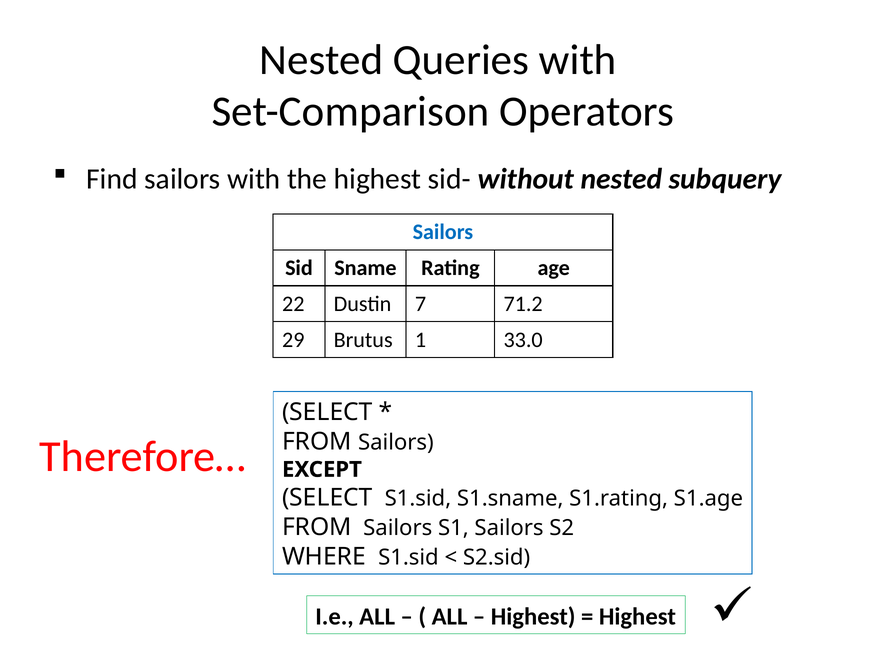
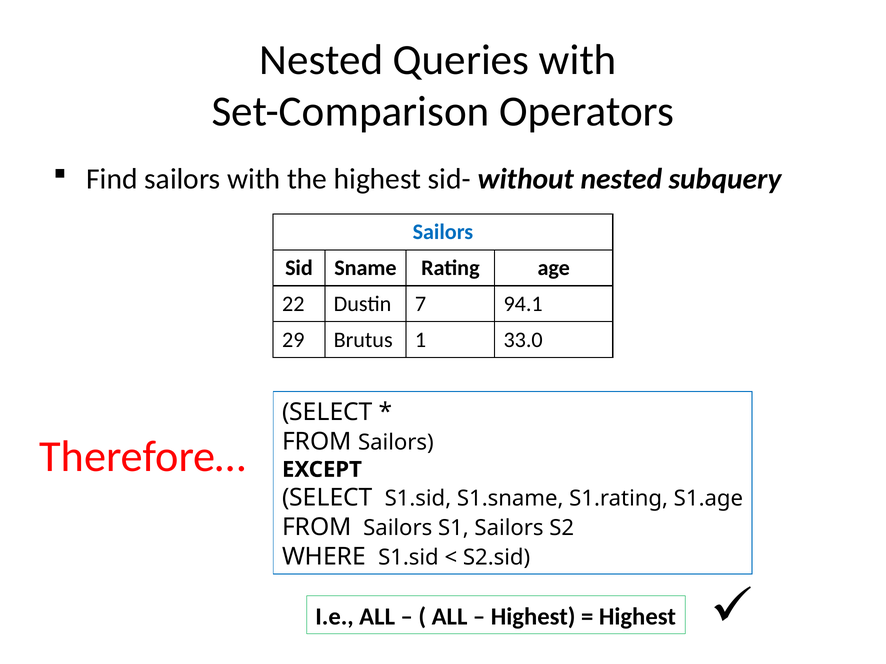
71.2: 71.2 -> 94.1
